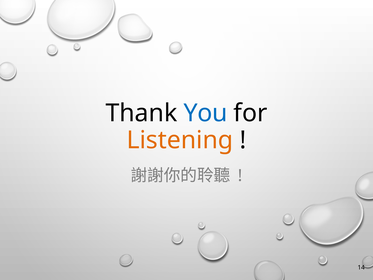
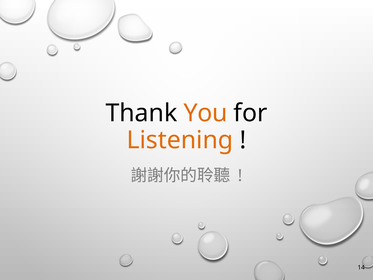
You colour: blue -> orange
